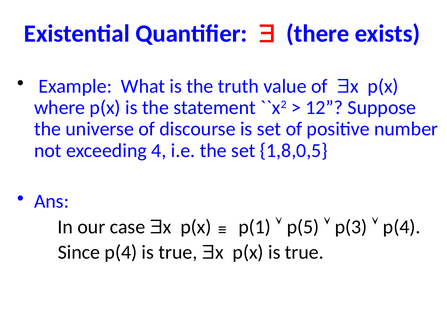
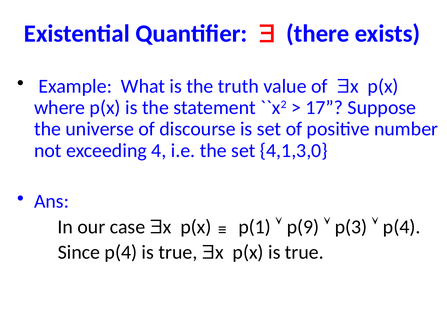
12: 12 -> 17
1,8,0,5: 1,8,0,5 -> 4,1,3,0
p(5: p(5 -> p(9
